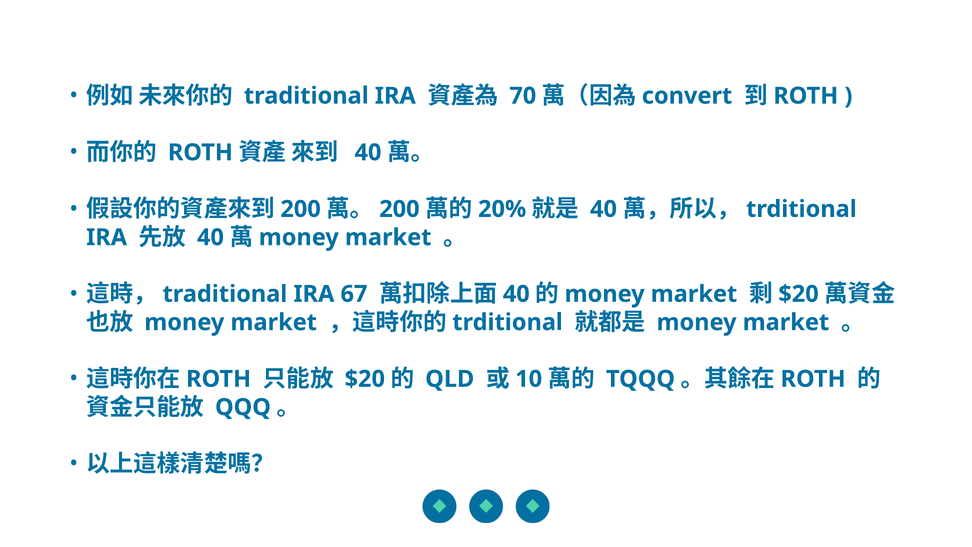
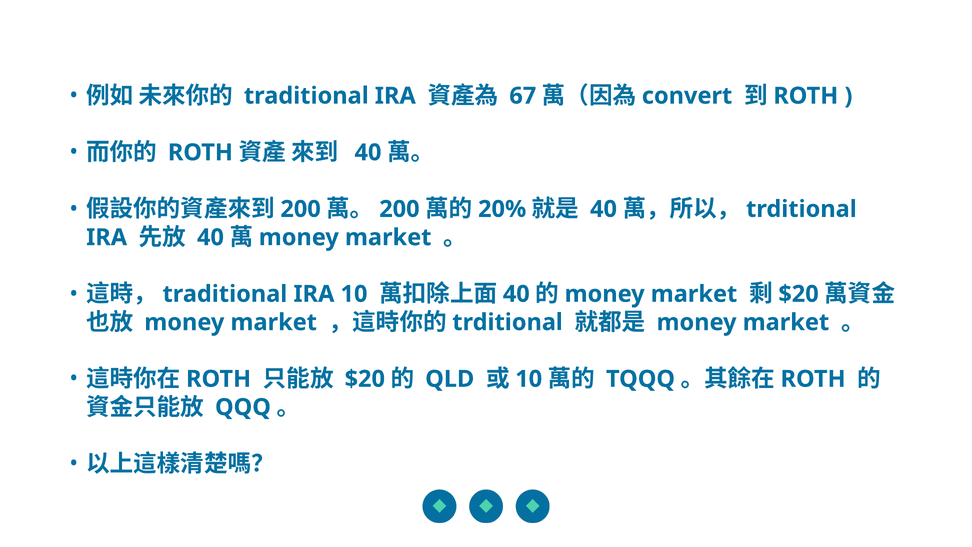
70: 70 -> 67
IRA 67: 67 -> 10
